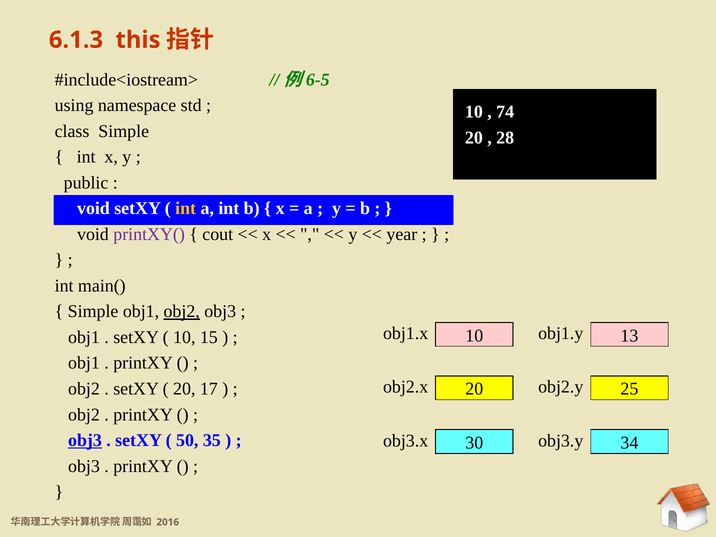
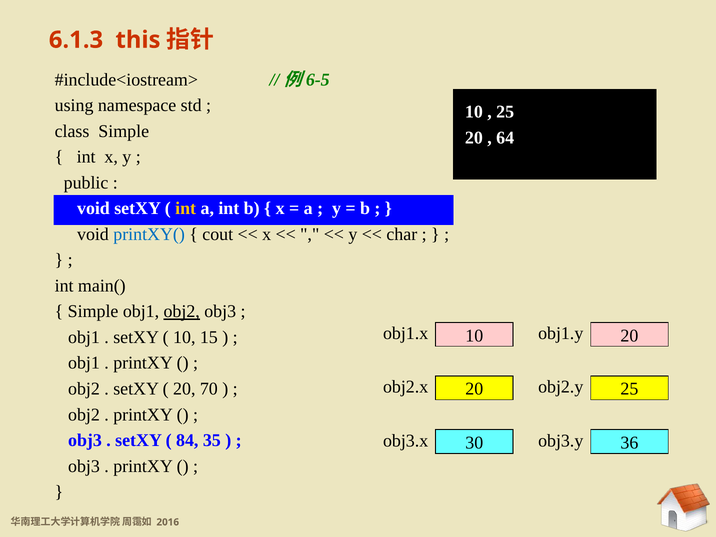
74 at (505, 112): 74 -> 25
28: 28 -> 64
printXY( colour: purple -> blue
year: year -> char
10 13: 13 -> 20
17: 17 -> 70
obj3 at (85, 440) underline: present -> none
50: 50 -> 84
34: 34 -> 36
